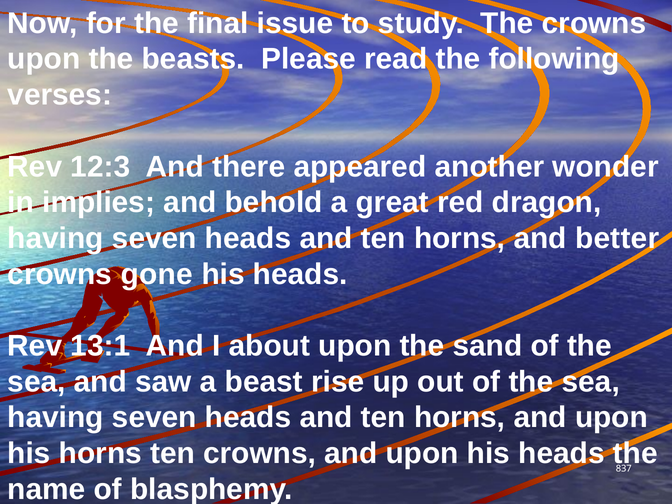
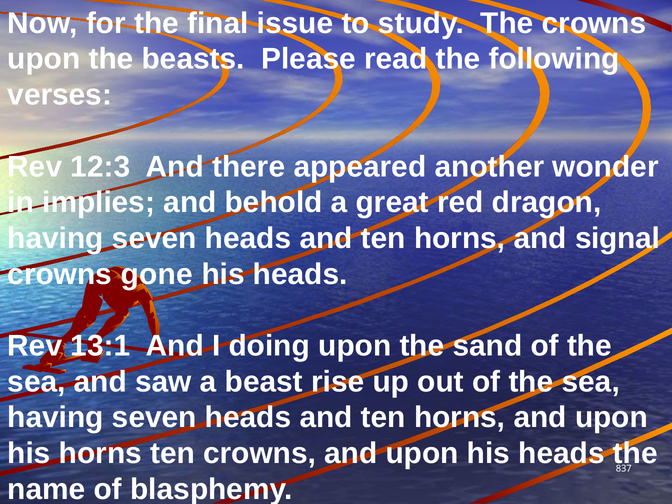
better: better -> signal
about: about -> doing
